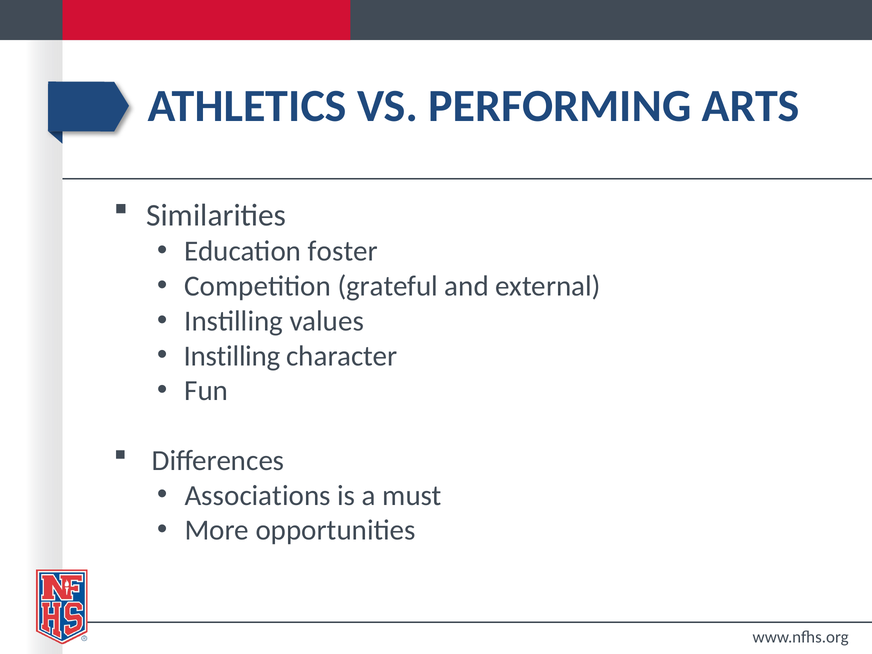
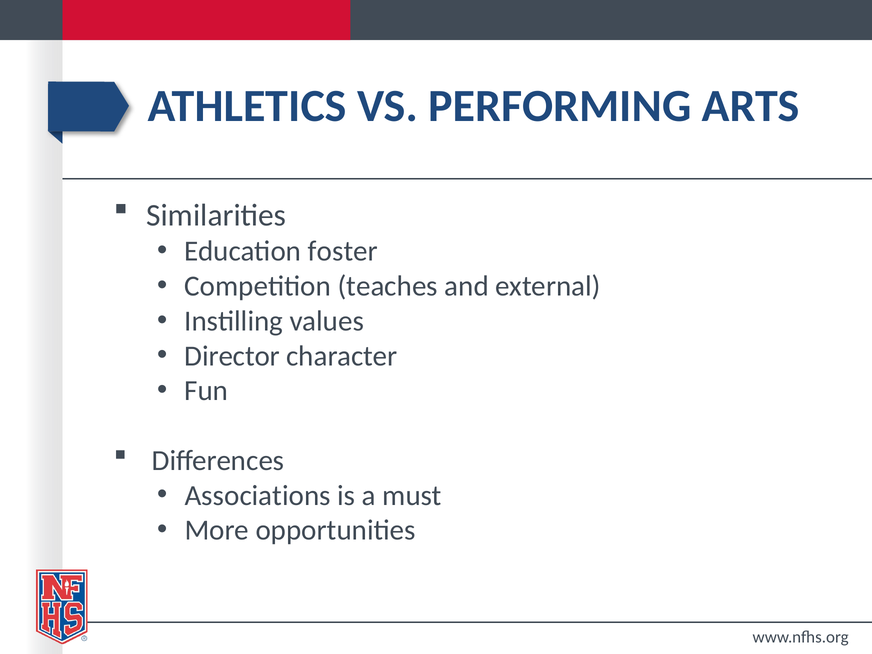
grateful: grateful -> teaches
Instilling at (232, 356): Instilling -> Director
